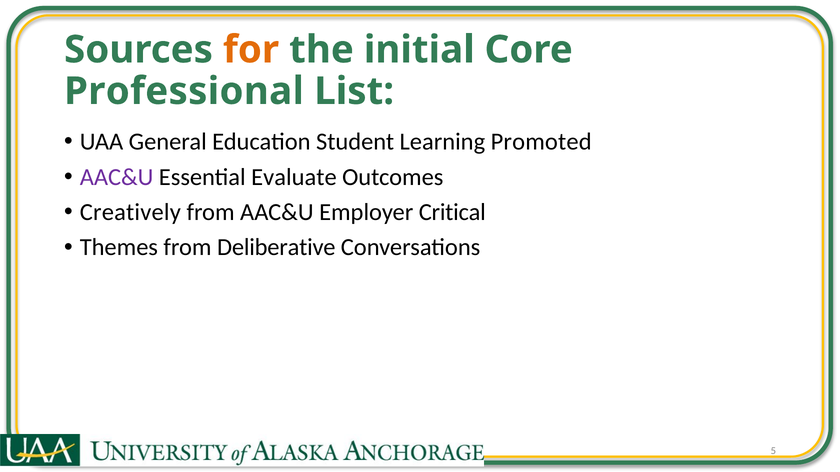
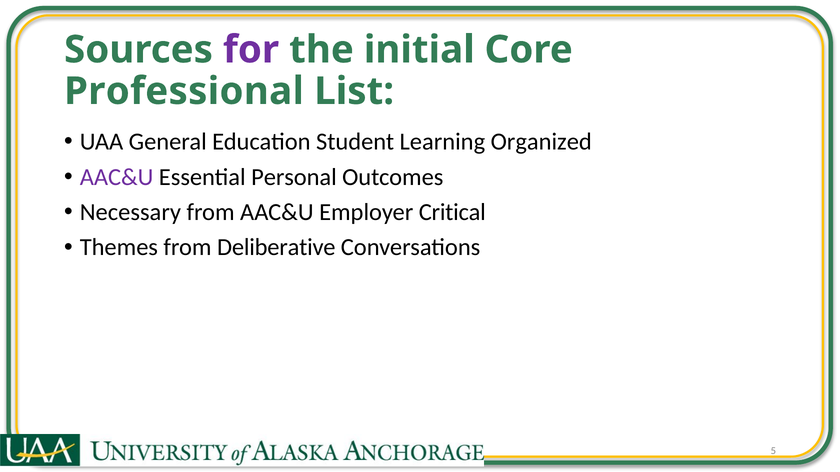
for colour: orange -> purple
Promoted: Promoted -> Organized
Evaluate: Evaluate -> Personal
Creatively: Creatively -> Necessary
